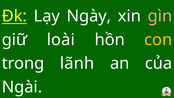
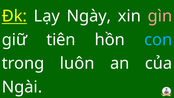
loài: loài -> tiên
con colour: yellow -> light blue
lãnh: lãnh -> luôn
